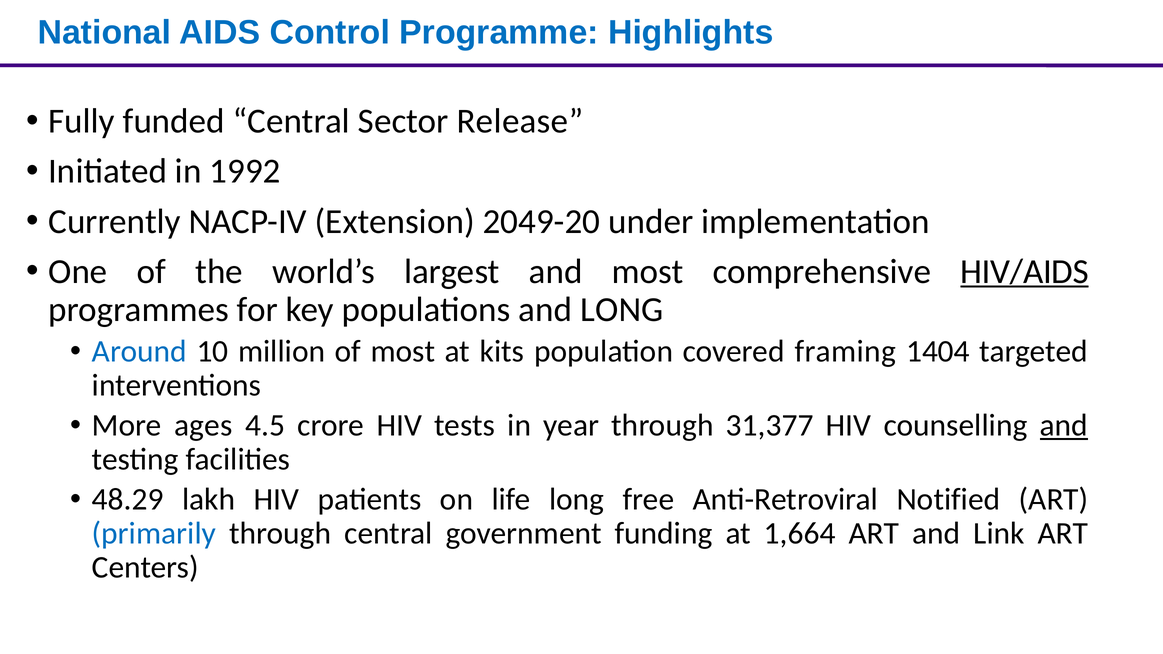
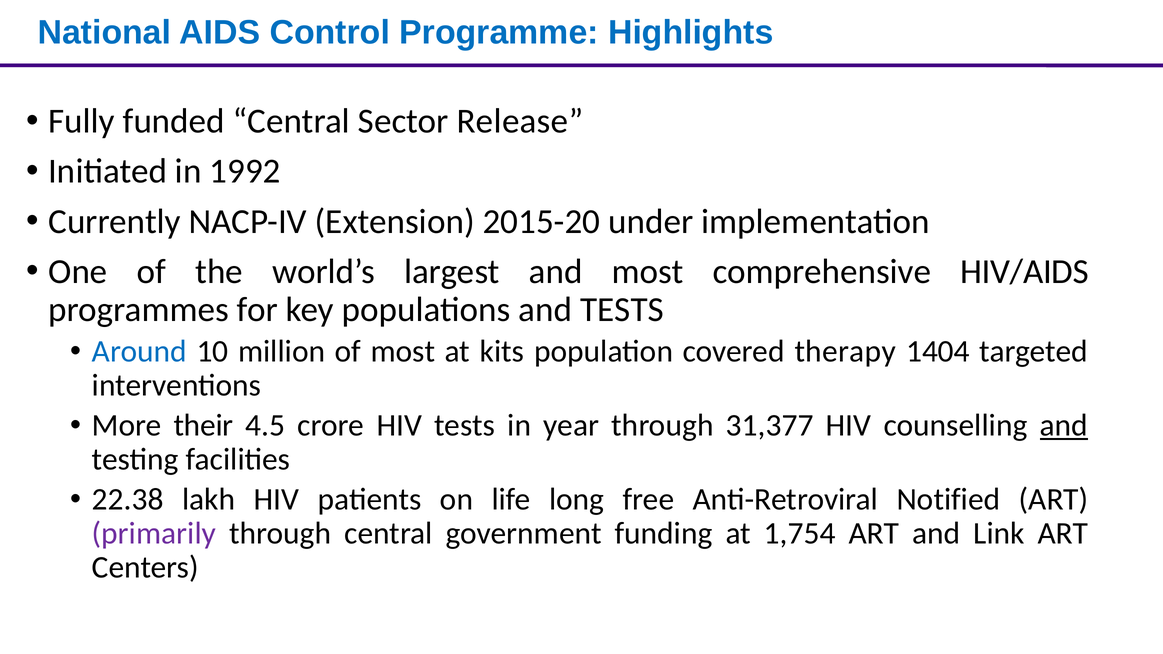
2049-20: 2049-20 -> 2015-20
HIV/AIDS underline: present -> none
and LONG: LONG -> TESTS
framing: framing -> therapy
ages: ages -> their
48.29: 48.29 -> 22.38
primarily colour: blue -> purple
1,664: 1,664 -> 1,754
